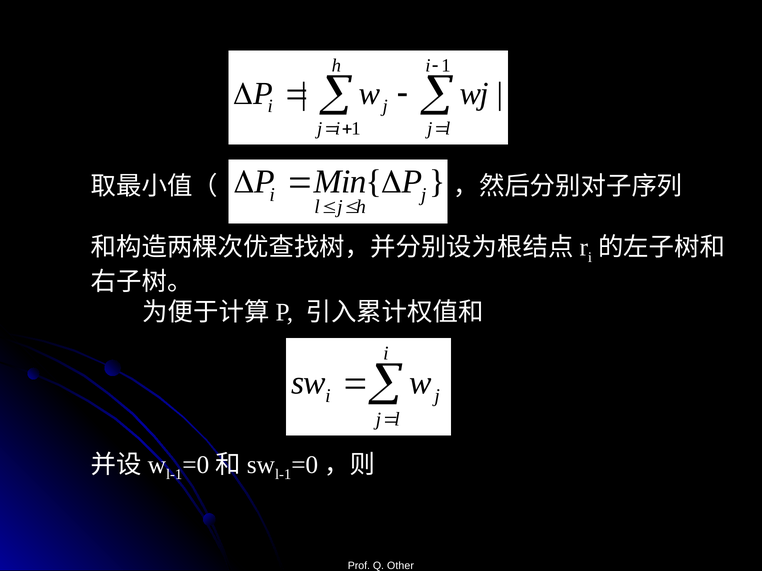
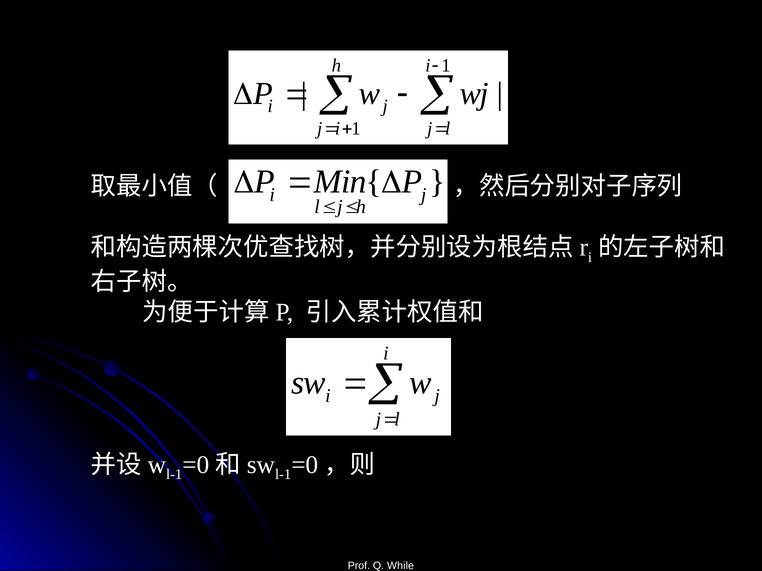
Other: Other -> While
